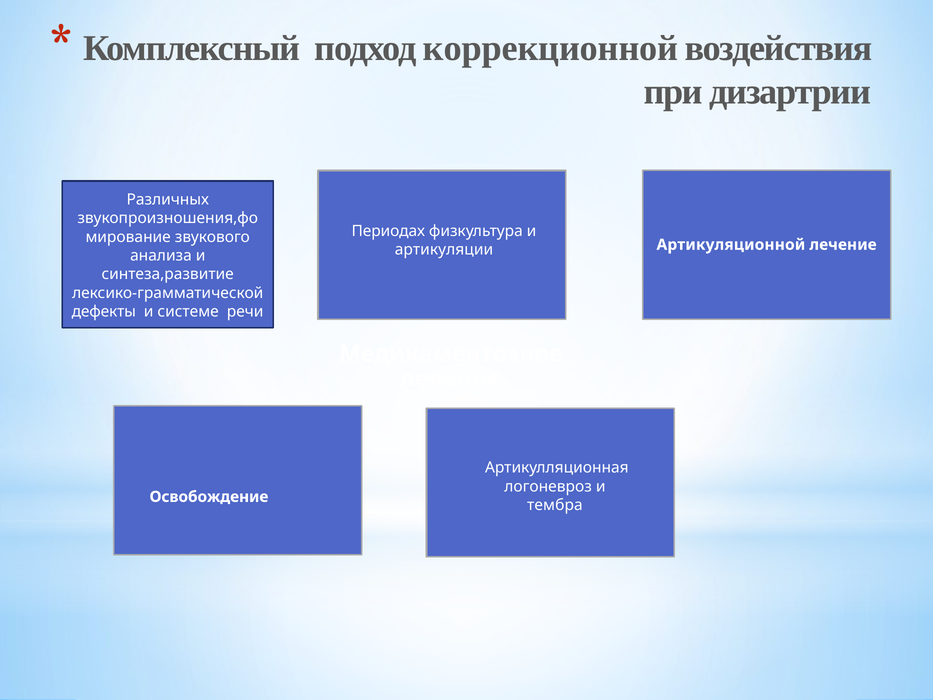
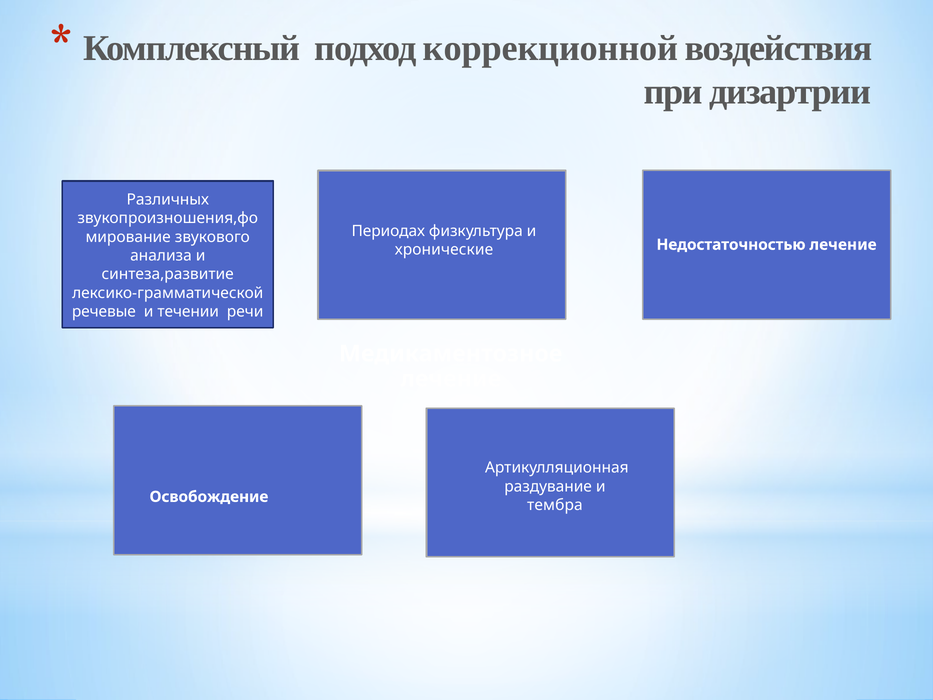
Артикуляционной: Артикуляционной -> Недостаточностью
артикуляции: артикуляции -> хронические
дефекты: дефекты -> речевые
системе: системе -> течении
логоневроз: логоневроз -> раздувание
